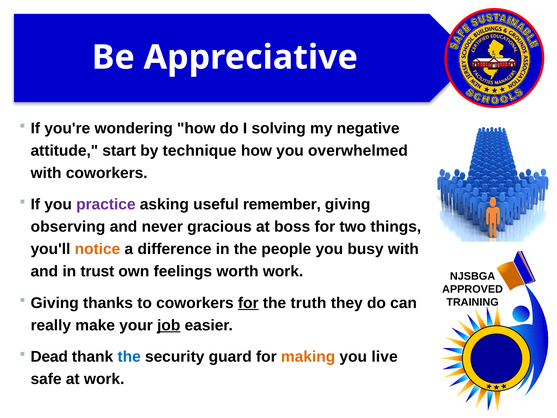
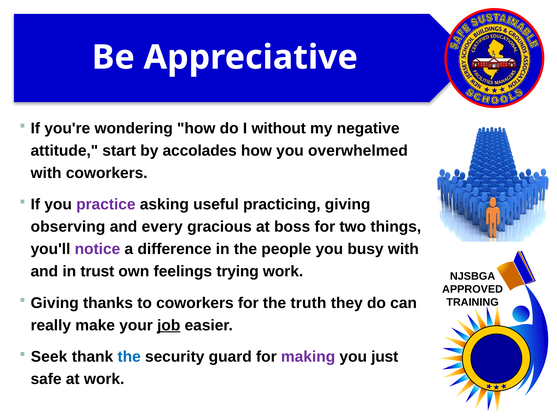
solving: solving -> without
technique: technique -> accolades
remember: remember -> practicing
never: never -> every
notice colour: orange -> purple
worth: worth -> trying
for at (248, 303) underline: present -> none
Dead: Dead -> Seek
making colour: orange -> purple
live: live -> just
